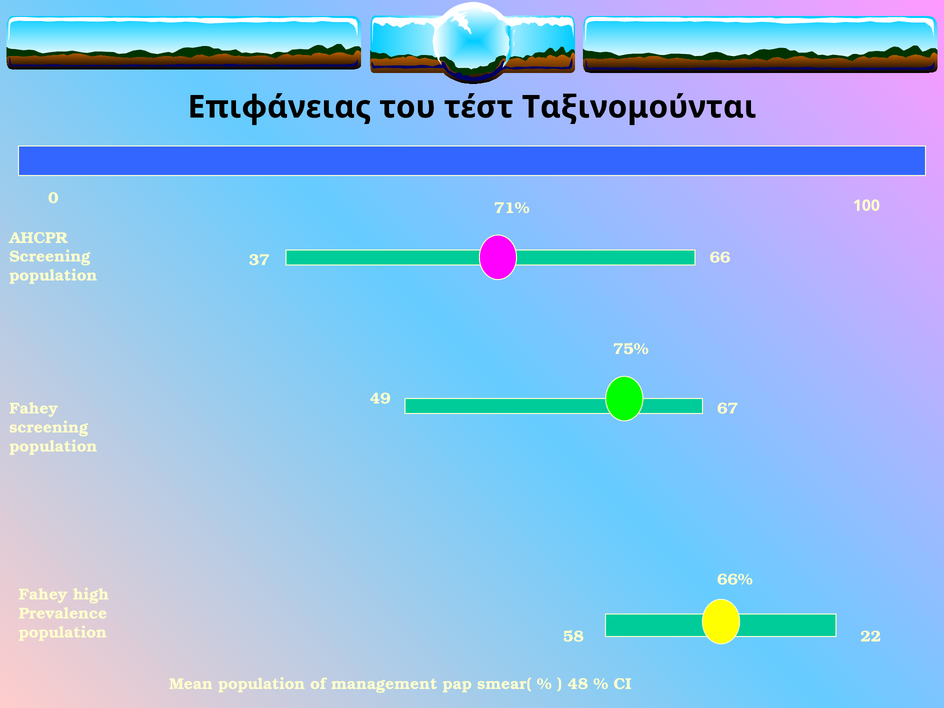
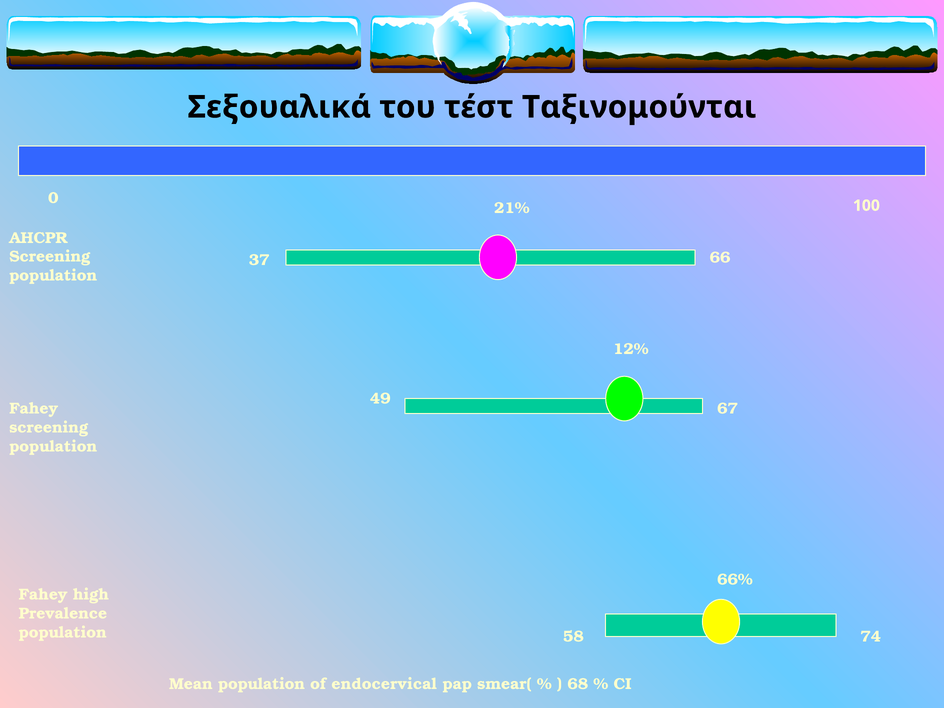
Επιφάνειας: Επιφάνειας -> Σεξουαλικά
71%: 71% -> 21%
75%: 75% -> 12%
22: 22 -> 74
management: management -> endocervical
48: 48 -> 68
